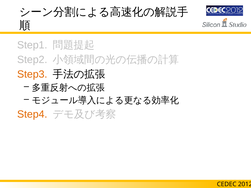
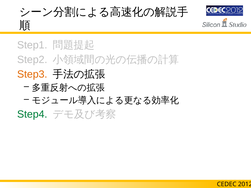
Step4 colour: orange -> green
